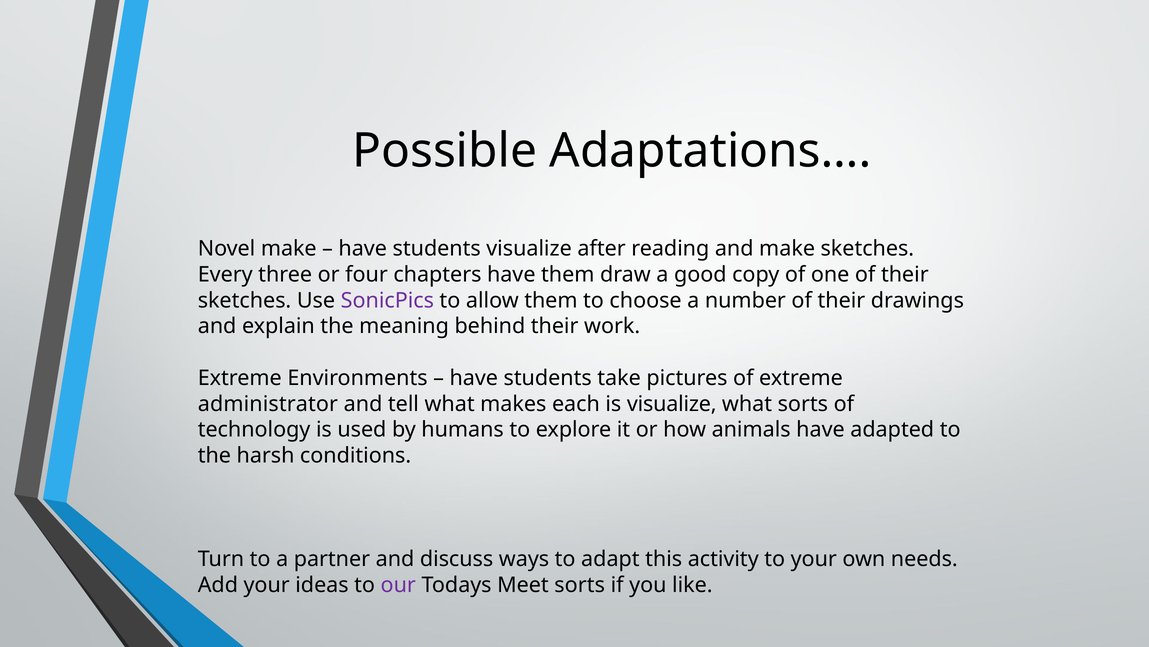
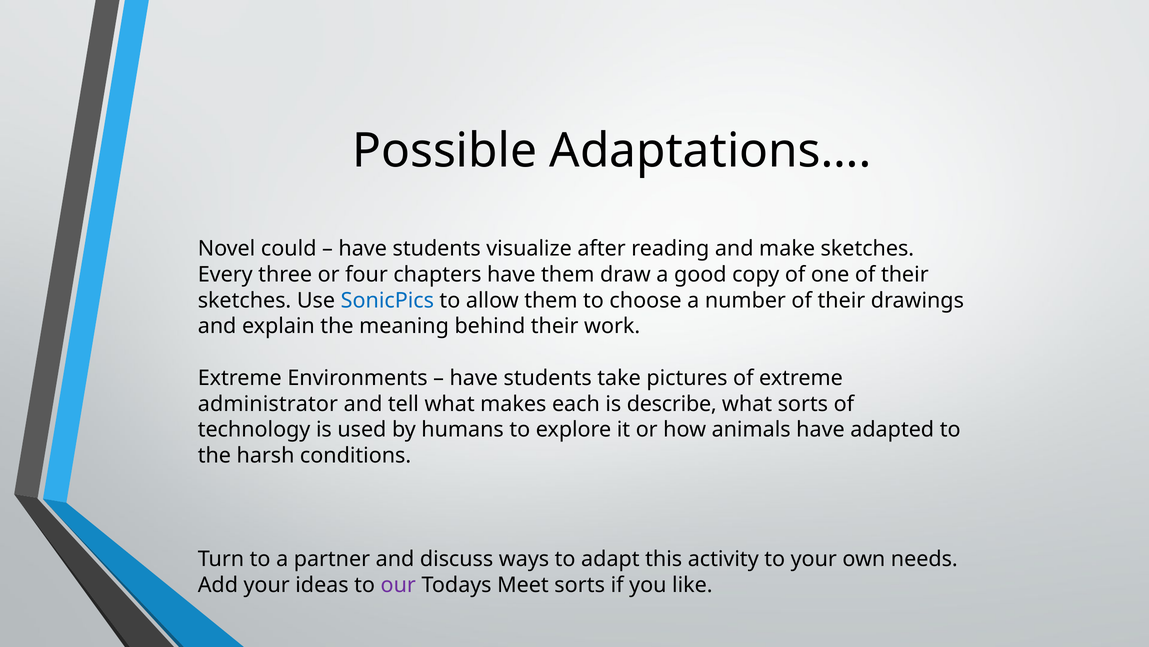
Novel make: make -> could
SonicPics colour: purple -> blue
is visualize: visualize -> describe
